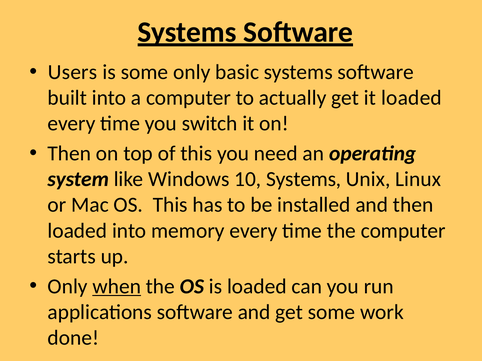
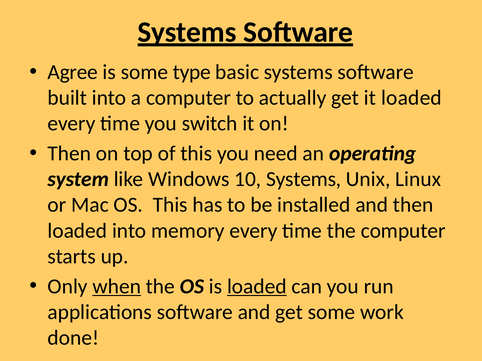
Users: Users -> Agree
some only: only -> type
loaded at (257, 287) underline: none -> present
